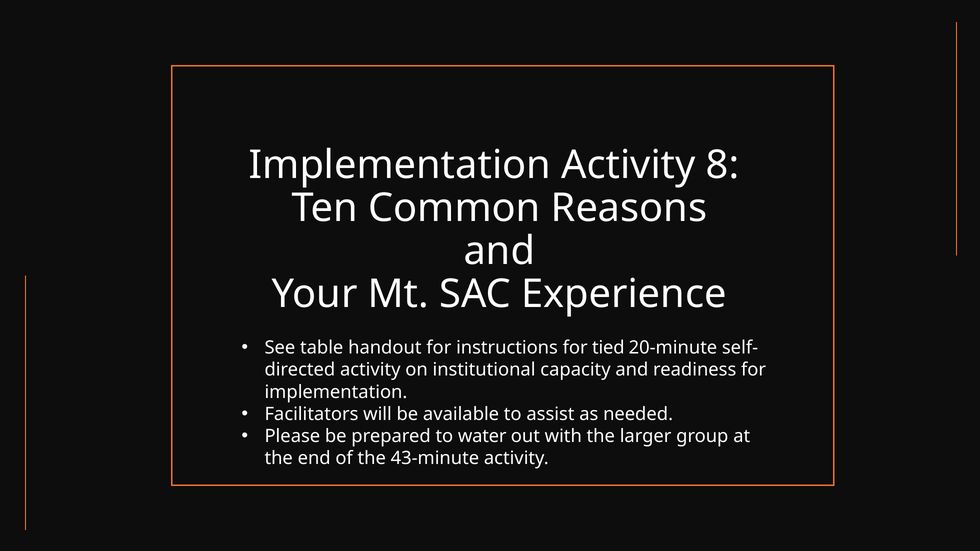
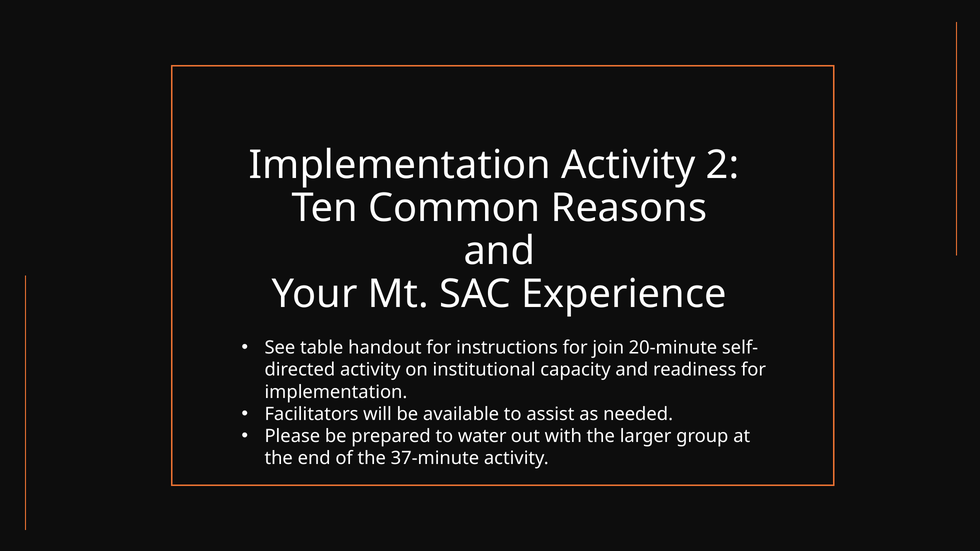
8: 8 -> 2
tied: tied -> join
43-minute: 43-minute -> 37-minute
